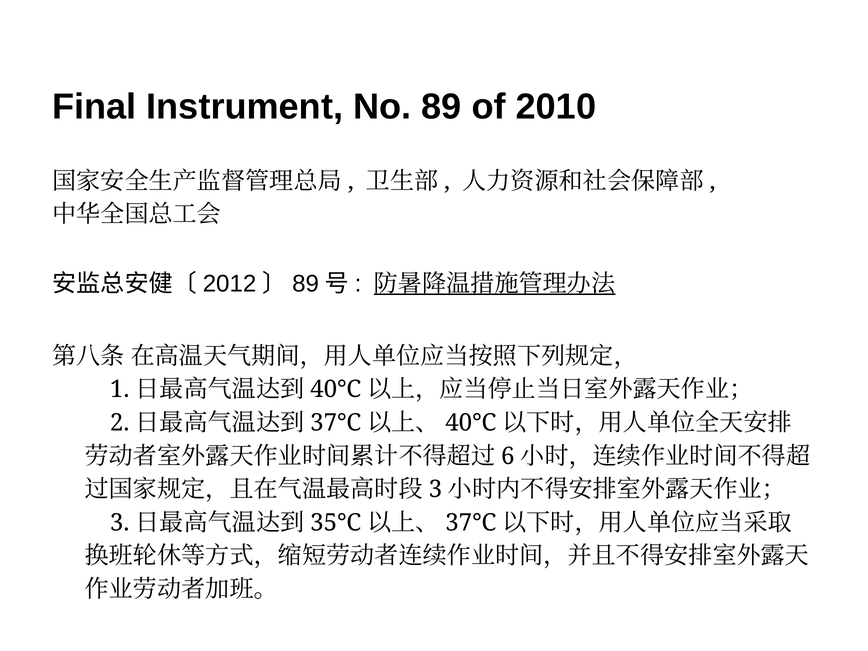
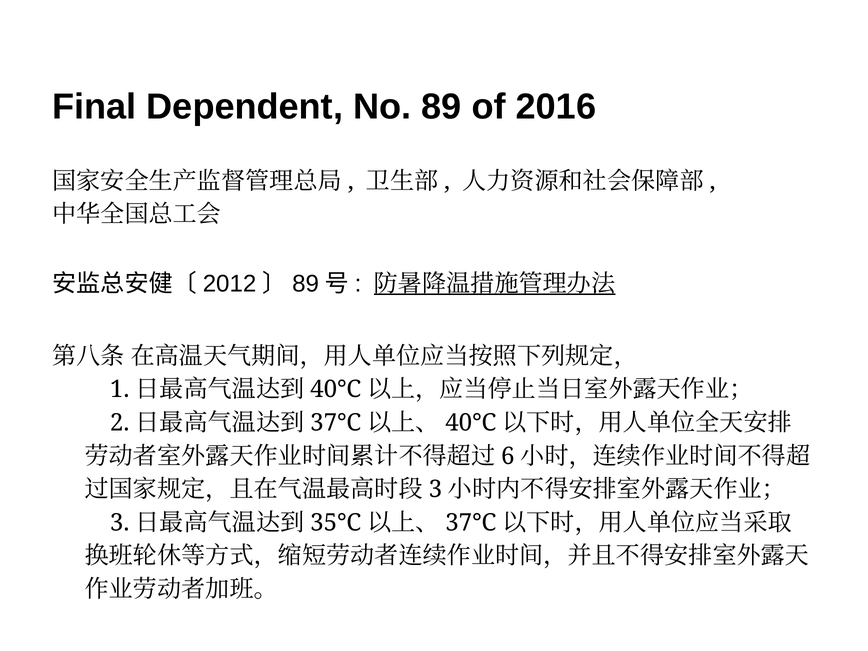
Instrument: Instrument -> Dependent
2010: 2010 -> 2016
